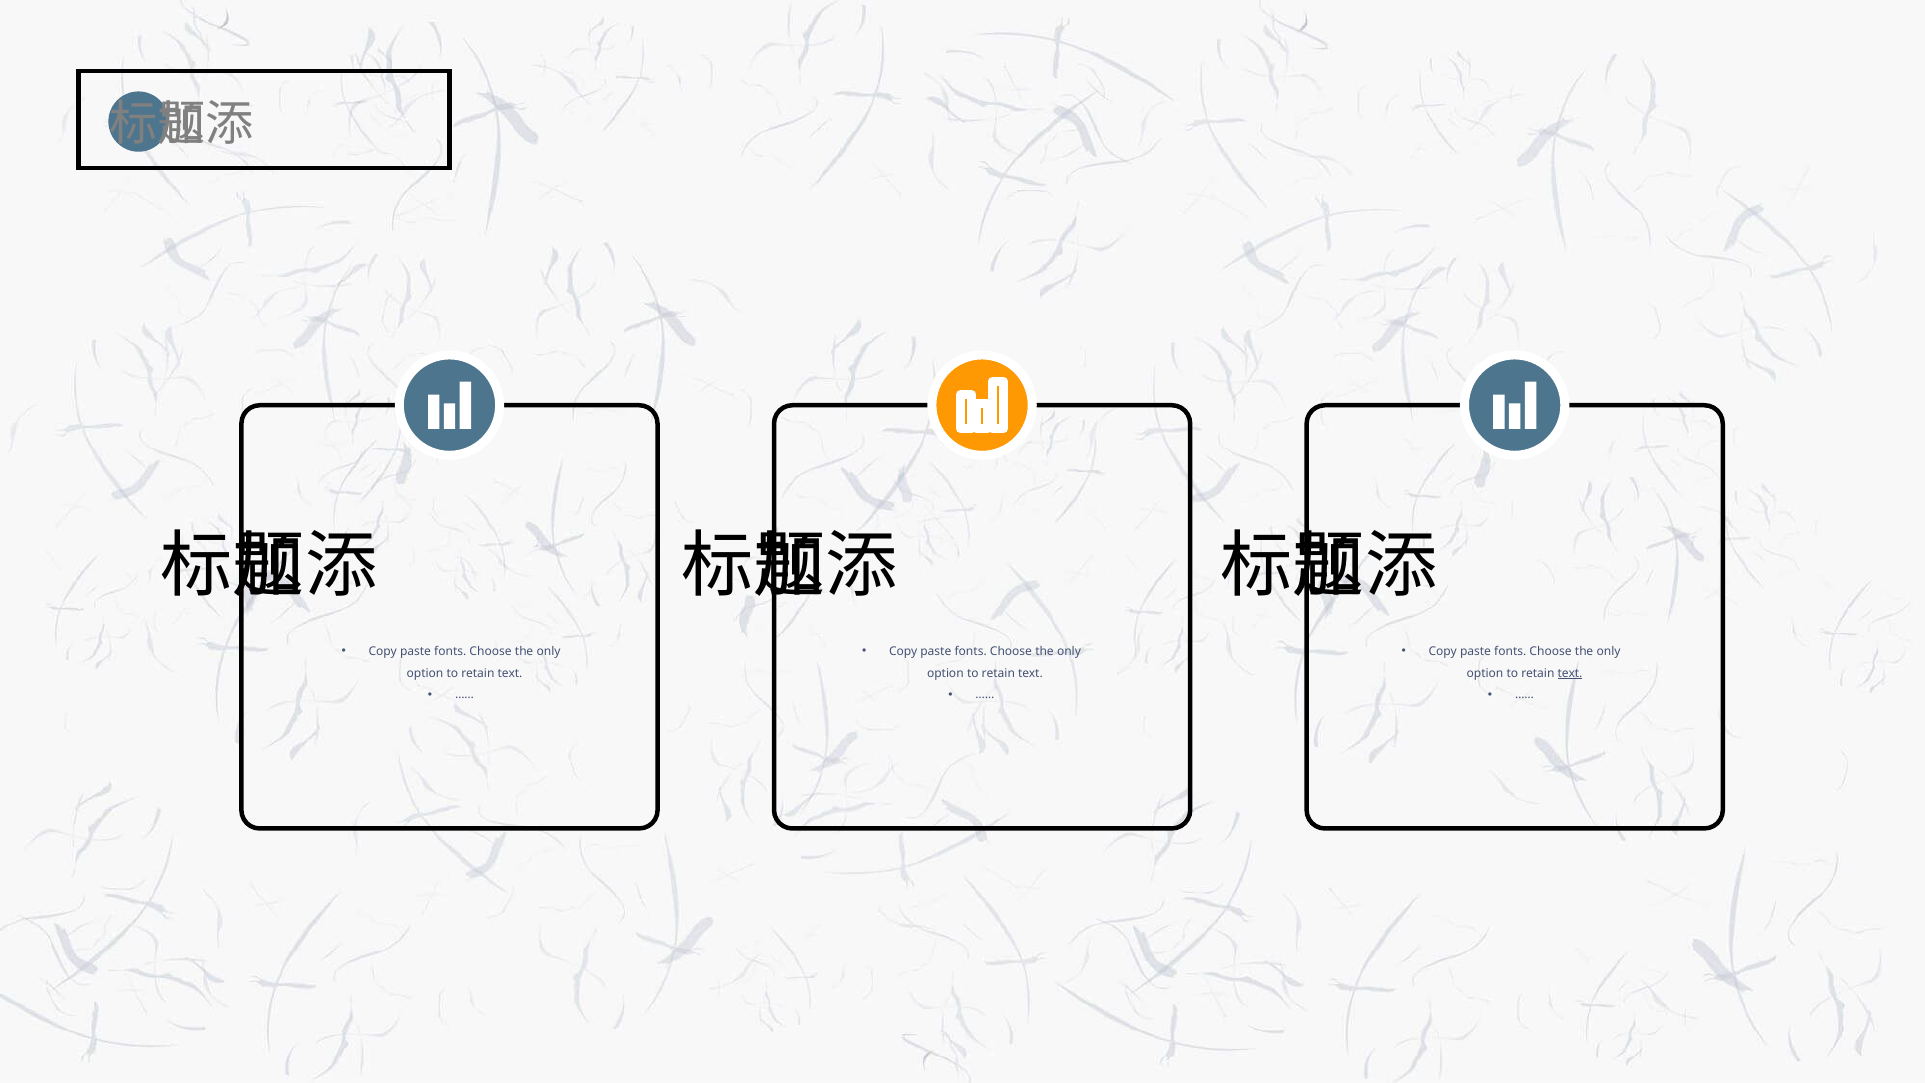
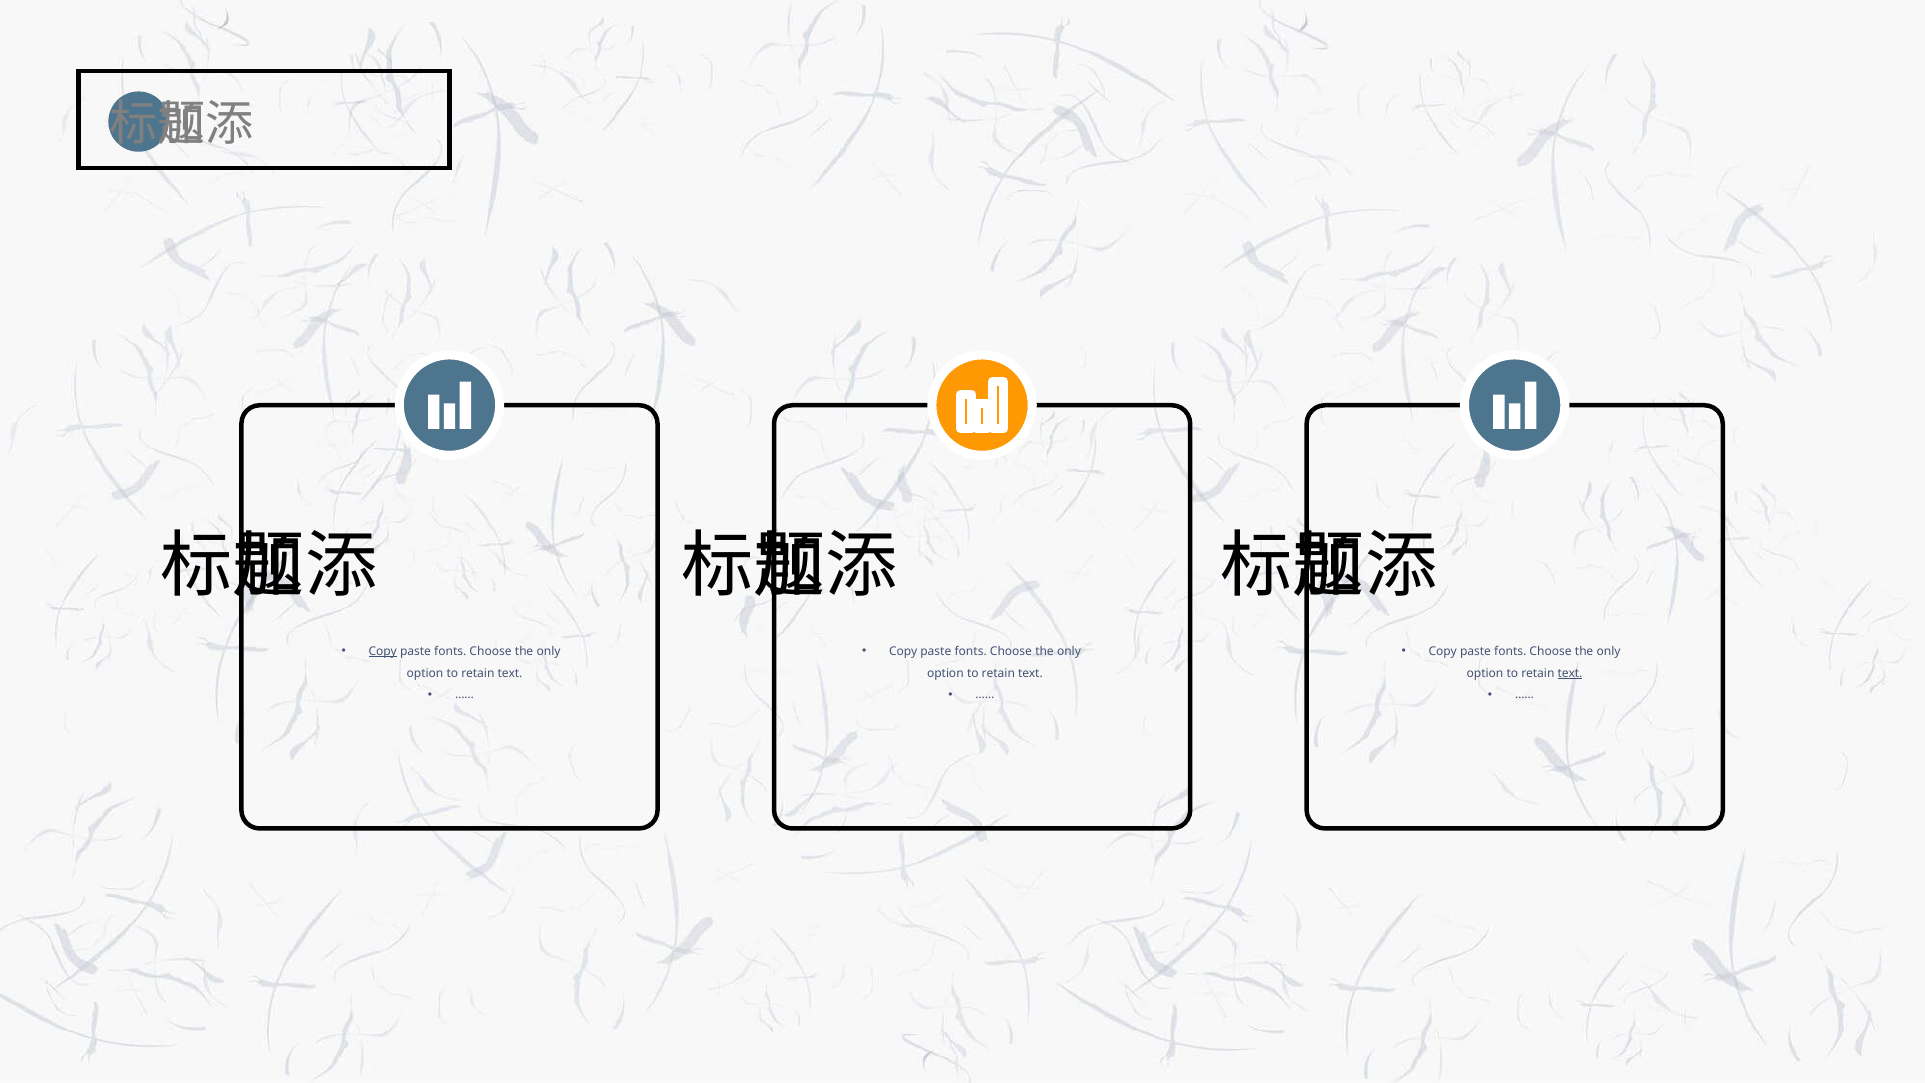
Copy at (383, 651) underline: none -> present
